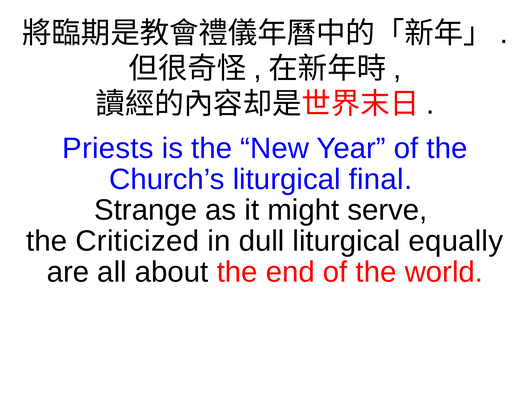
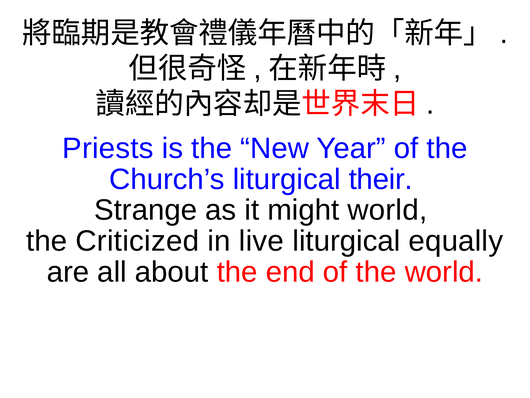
final: final -> their
might serve: serve -> world
dull: dull -> live
